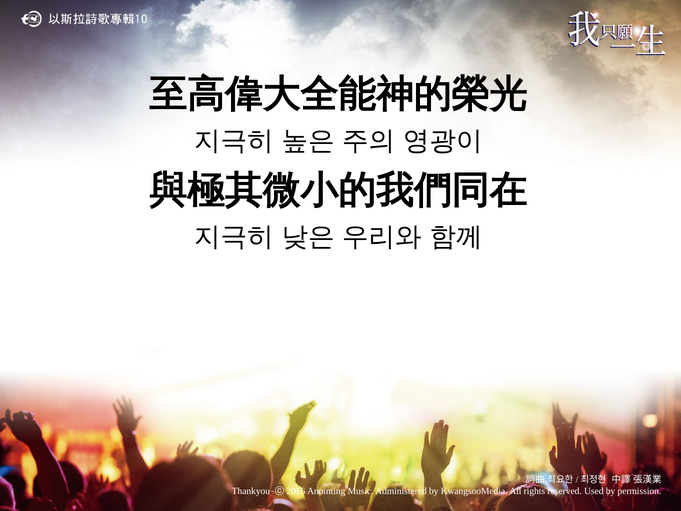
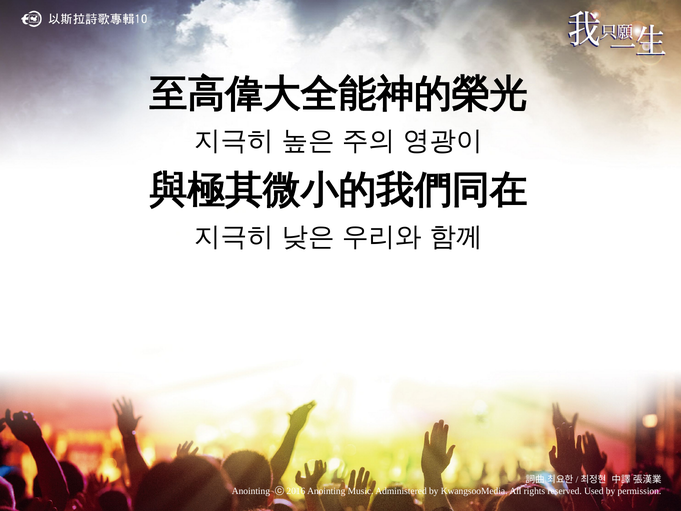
Thankyou at (251, 491): Thankyou -> Anointing
